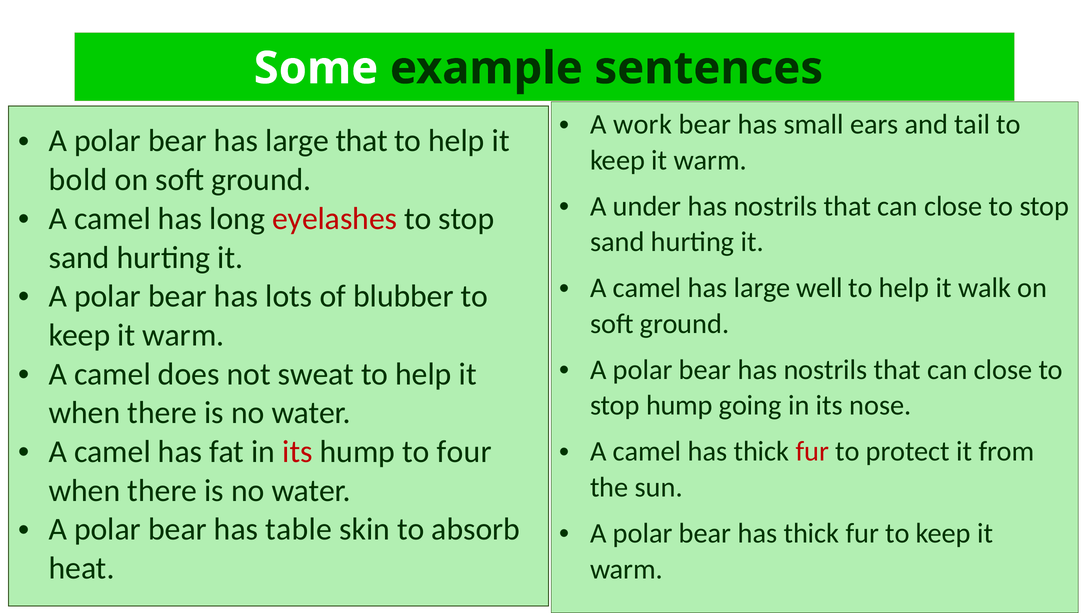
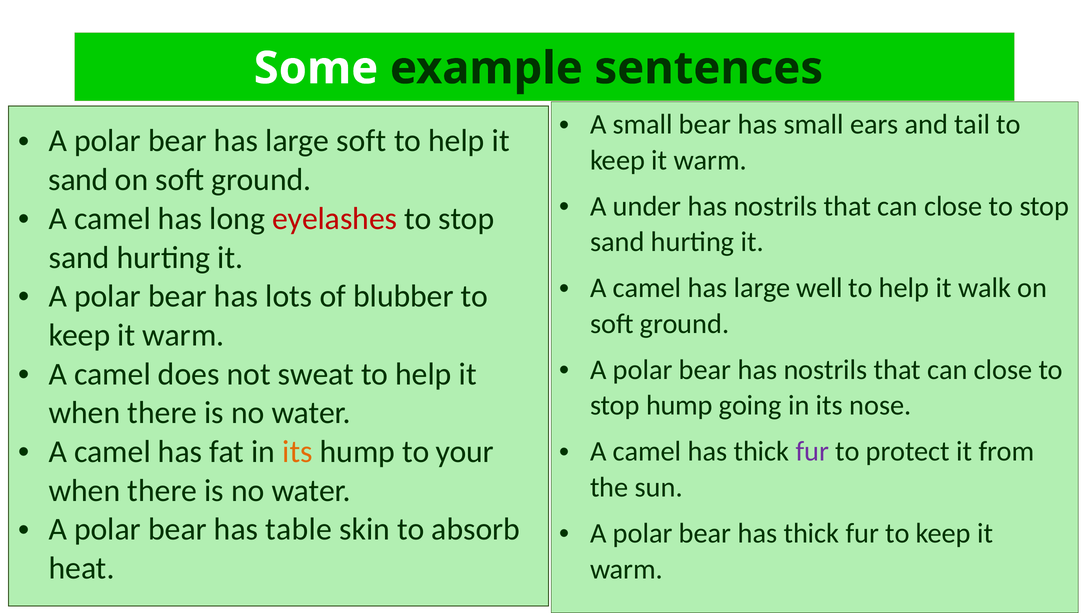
A work: work -> small
large that: that -> soft
bold at (78, 180): bold -> sand
its at (297, 451) colour: red -> orange
four: four -> your
fur at (812, 451) colour: red -> purple
